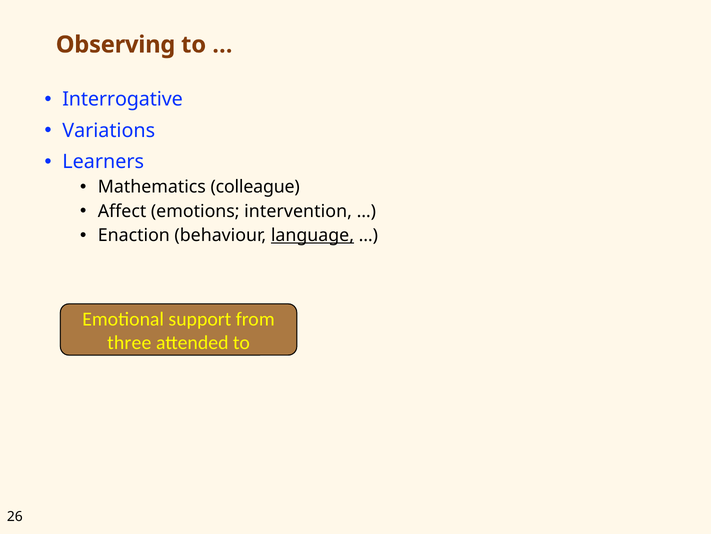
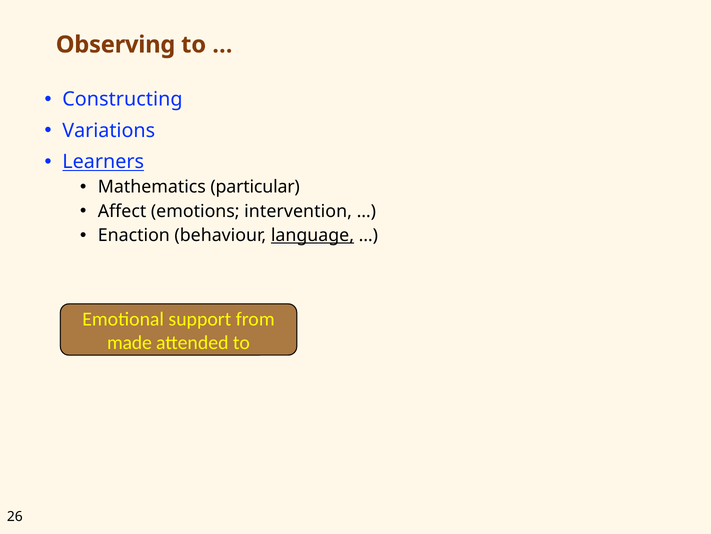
Interrogative: Interrogative -> Constructing
Learners underline: none -> present
colleague: colleague -> particular
three: three -> made
